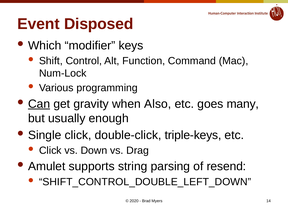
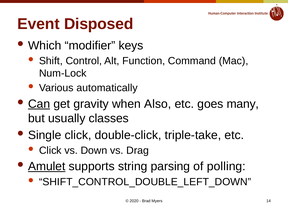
programming: programming -> automatically
enough: enough -> classes
triple-keys: triple-keys -> triple-take
Amulet underline: none -> present
resend: resend -> polling
